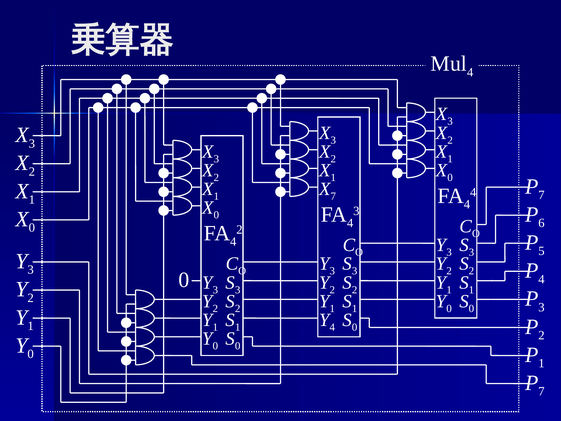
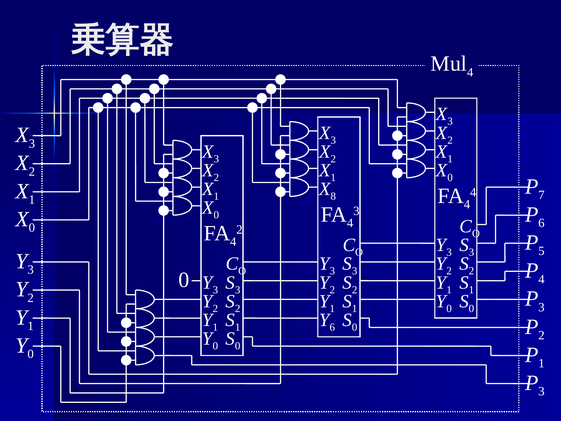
7 at (333, 196): 7 -> 8
4 at (332, 327): 4 -> 6
7 at (541, 391): 7 -> 3
